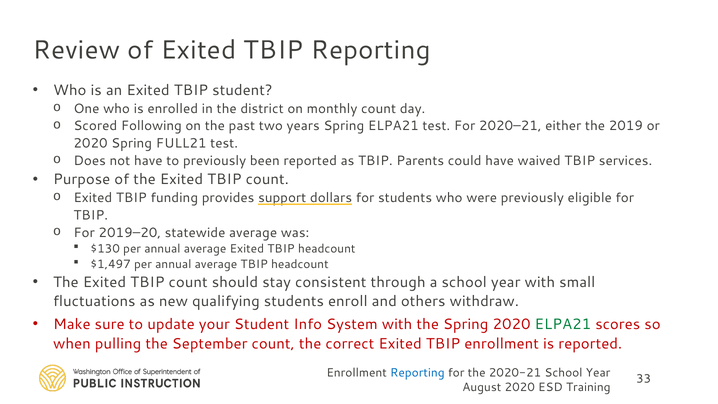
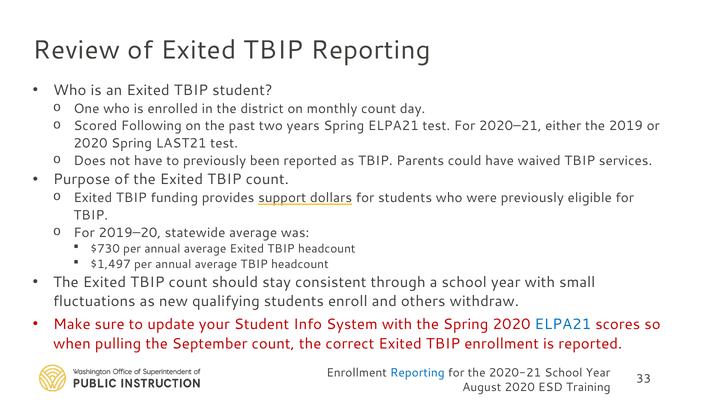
FULL21: FULL21 -> LAST21
$130: $130 -> $730
ELPA21 at (563, 324) colour: green -> blue
